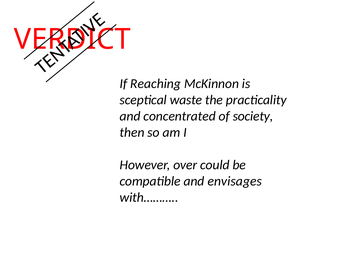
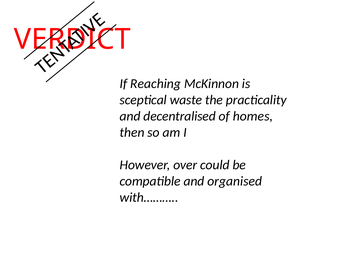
concentrated: concentrated -> decentralised
society: society -> homes
envisages: envisages -> organised
